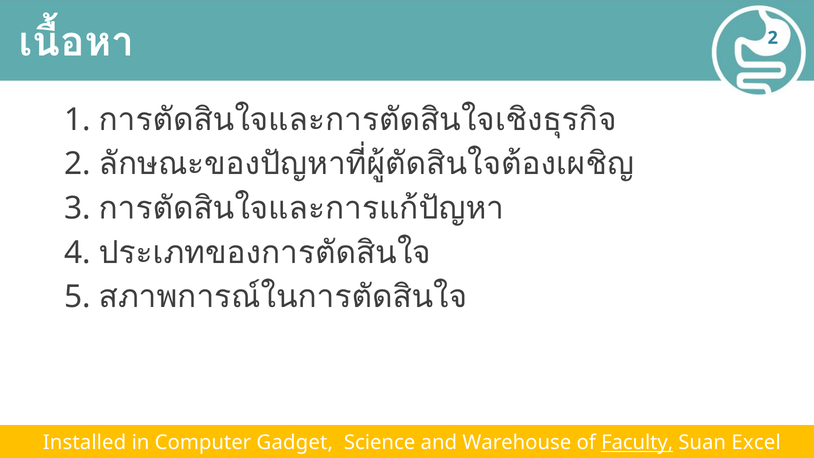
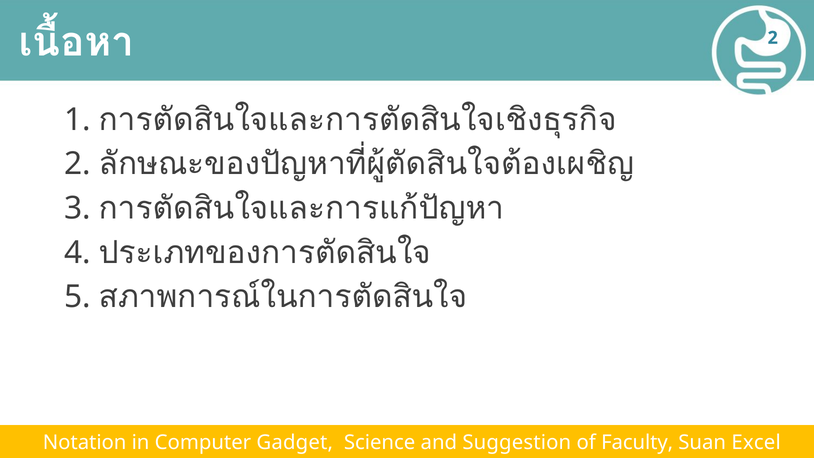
Installed: Installed -> Notation
Warehouse: Warehouse -> Suggestion
Faculty underline: present -> none
